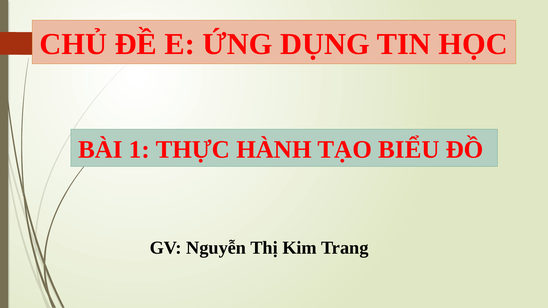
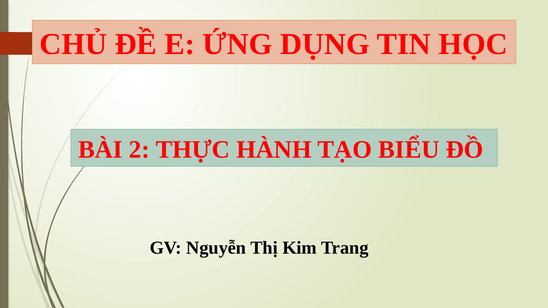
1: 1 -> 2
